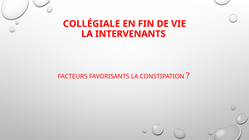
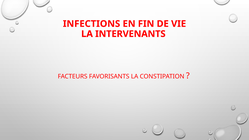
COLLÉGIALE: COLLÉGIALE -> INFECTIONS
